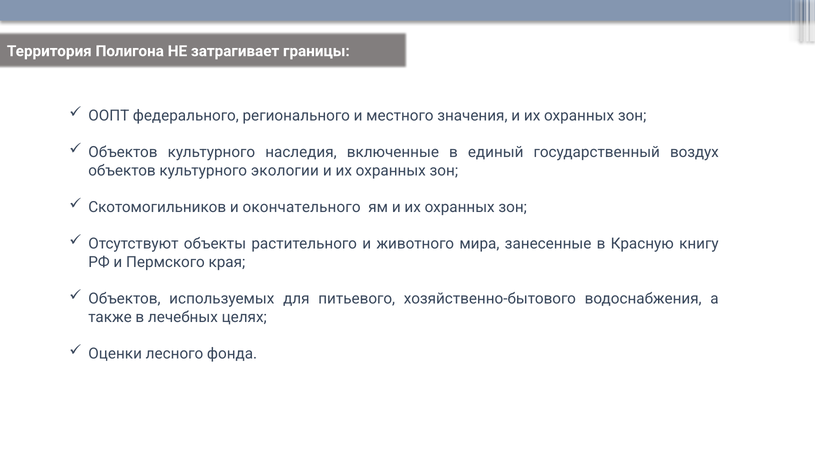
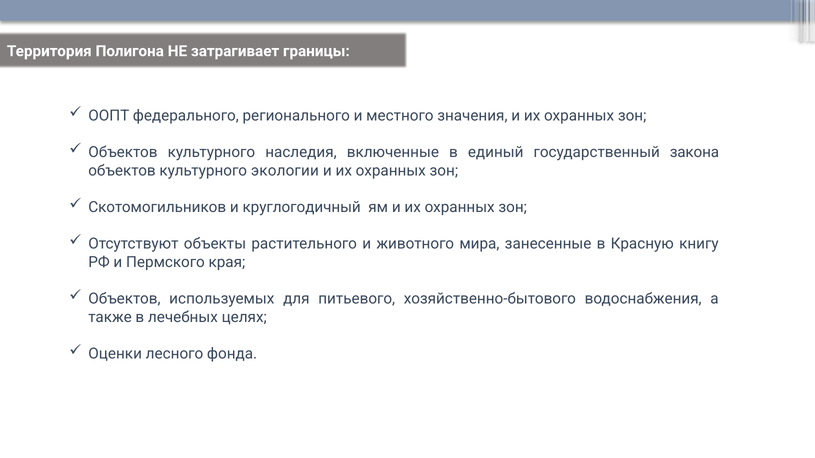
воздух: воздух -> закона
окончательного: окончательного -> круглогодичный
